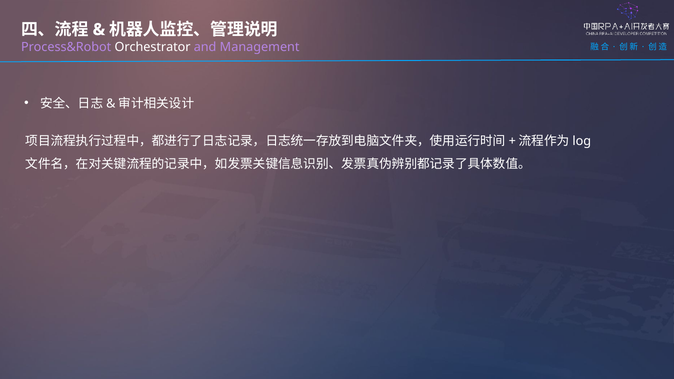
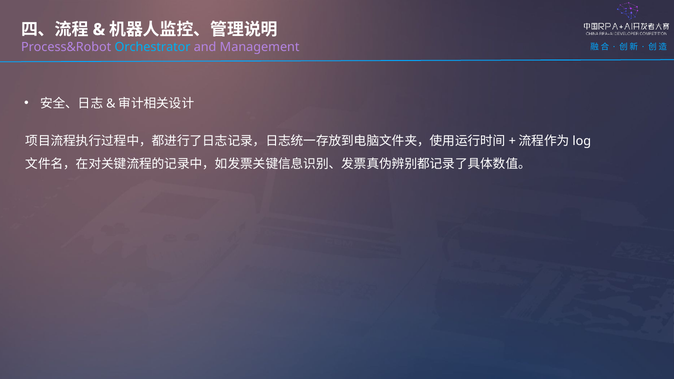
Orchestrator colour: white -> light blue
